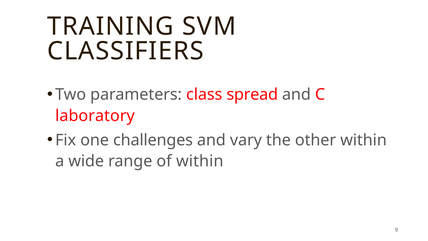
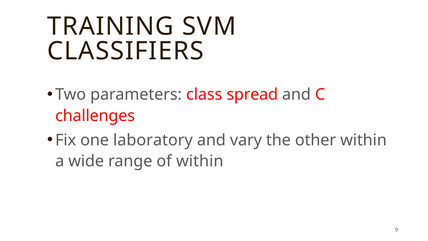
laboratory: laboratory -> challenges
challenges: challenges -> laboratory
